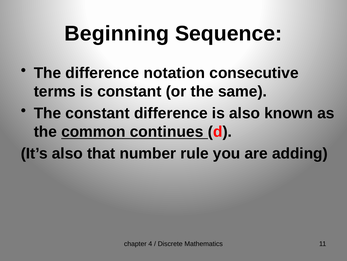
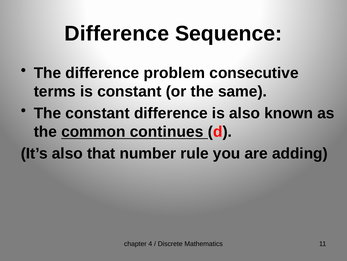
Beginning at (117, 34): Beginning -> Difference
notation: notation -> problem
